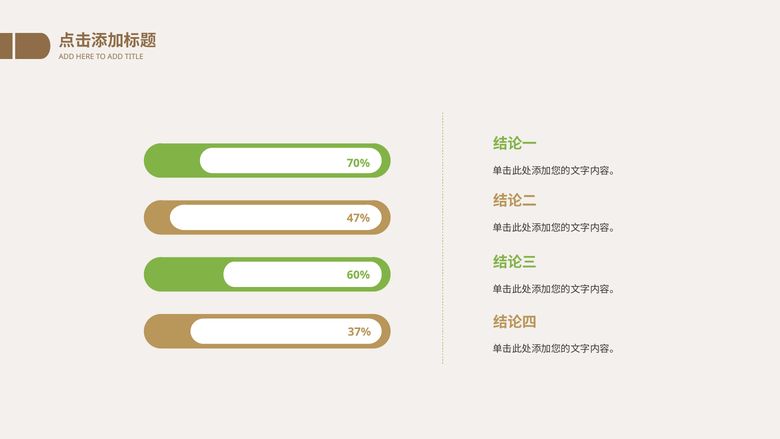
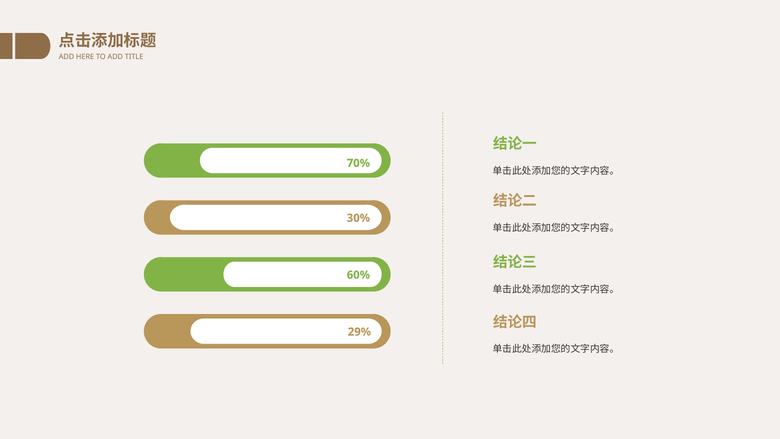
47%: 47% -> 30%
37%: 37% -> 29%
